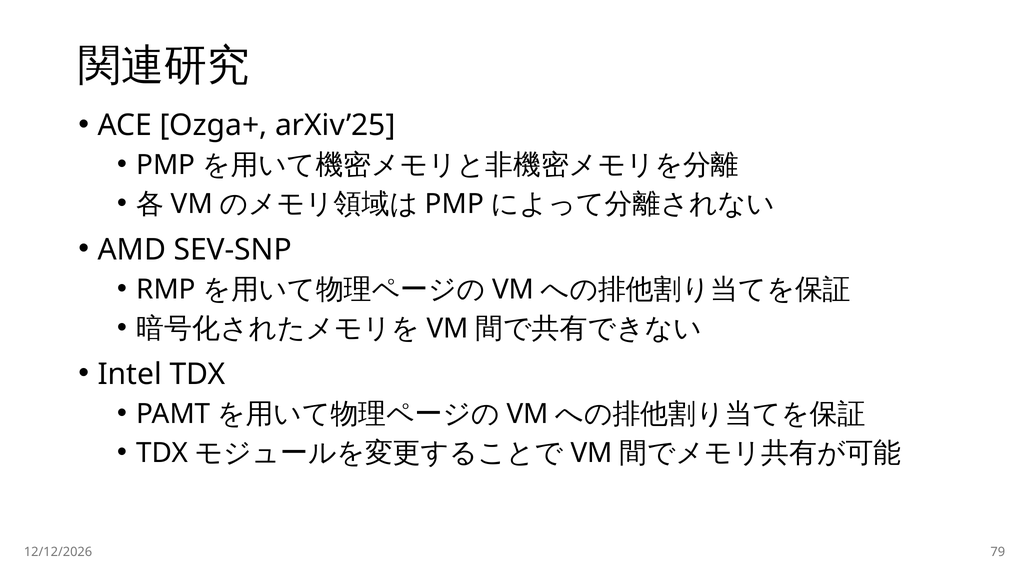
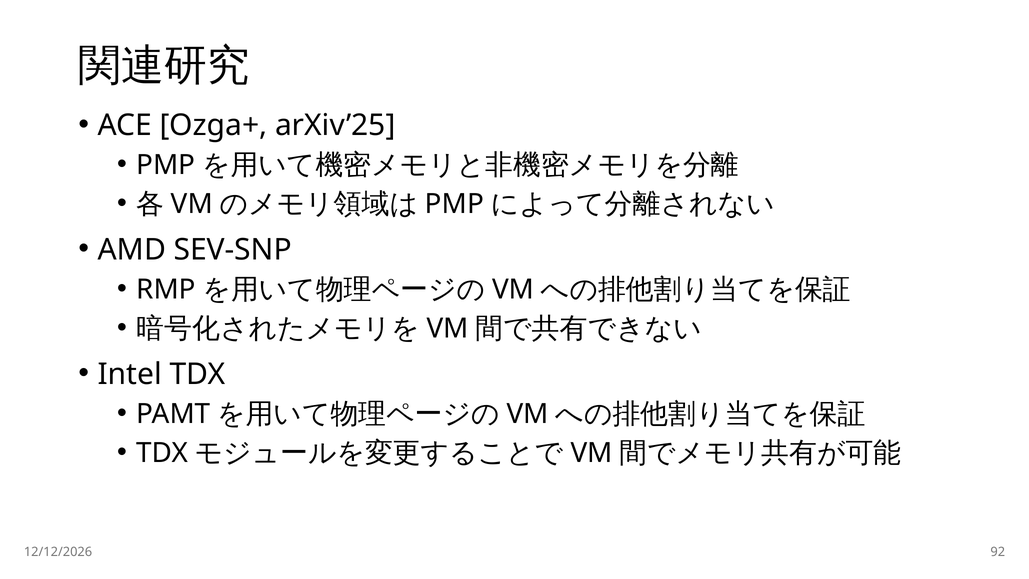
79: 79 -> 92
